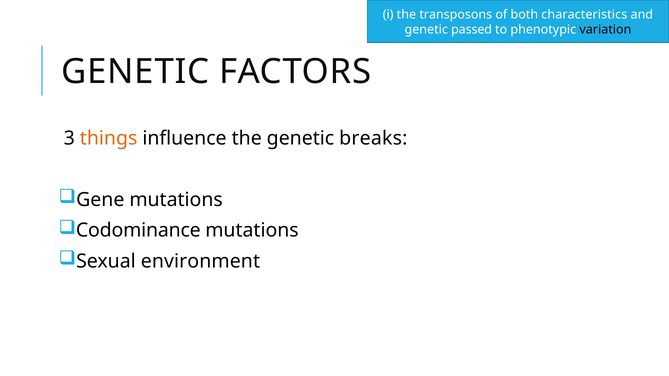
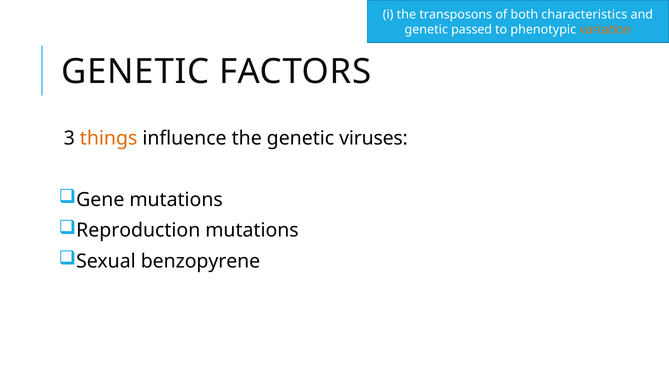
variation colour: black -> orange
breaks: breaks -> viruses
Codominance: Codominance -> Reproduction
environment: environment -> benzopyrene
